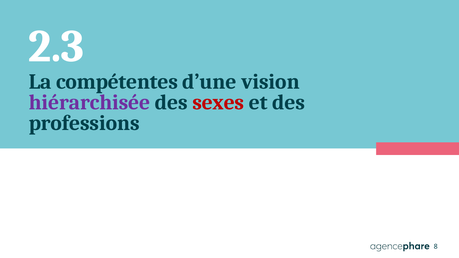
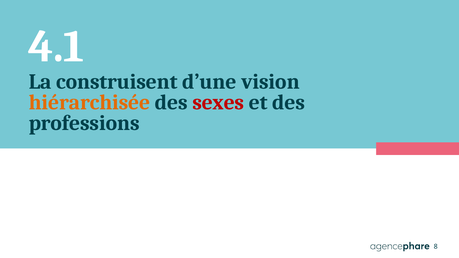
2.3: 2.3 -> 4.1
compétentes: compétentes -> construisent
hiérarchisée colour: purple -> orange
